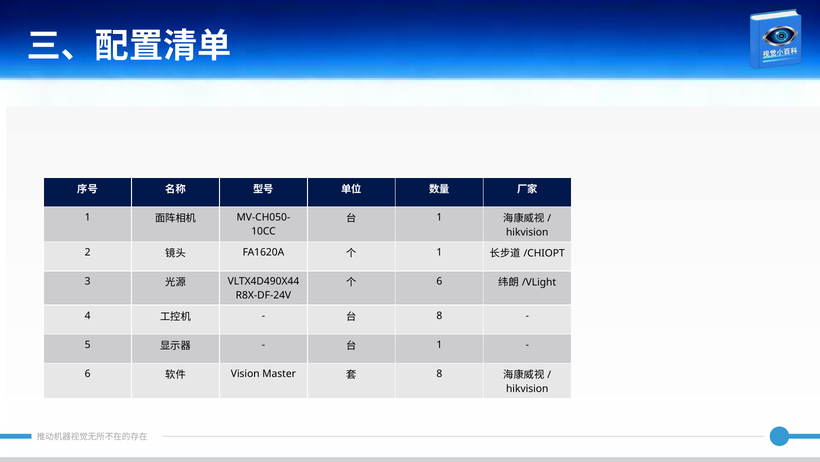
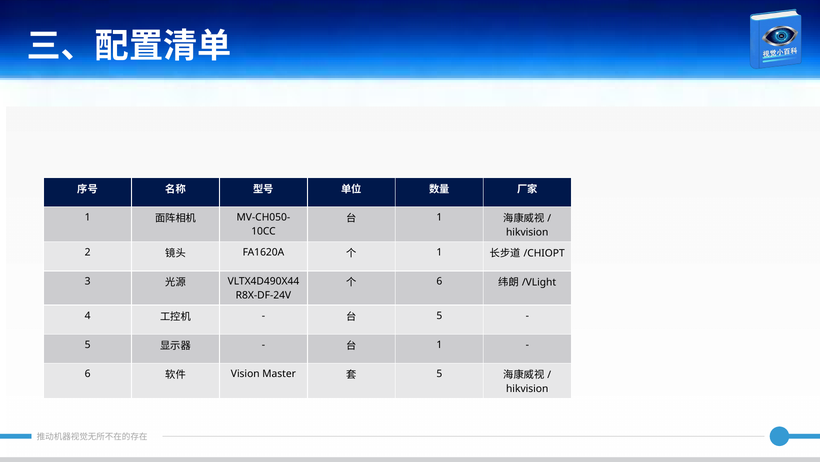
8 at (439, 315): 8 -> 5
8 at (439, 373): 8 -> 5
